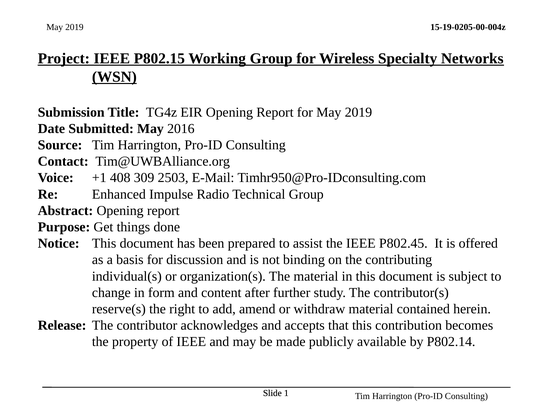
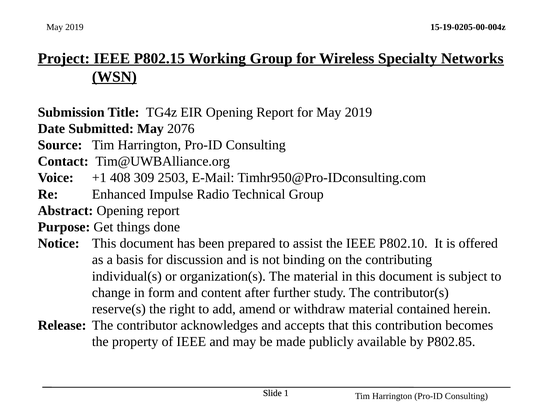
2016: 2016 -> 2076
P802.45: P802.45 -> P802.10
P802.14: P802.14 -> P802.85
